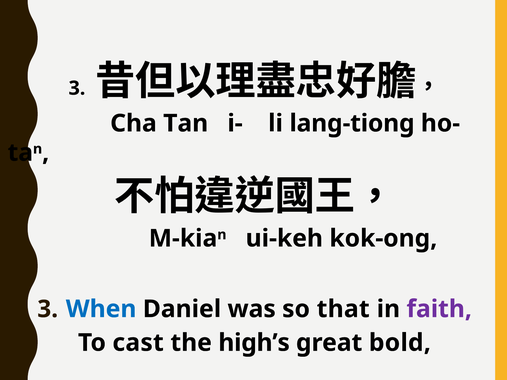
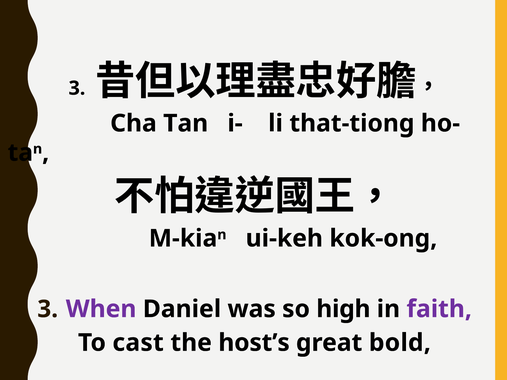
lang-tiong: lang-tiong -> that-tiong
When colour: blue -> purple
that: that -> high
high’s: high’s -> host’s
